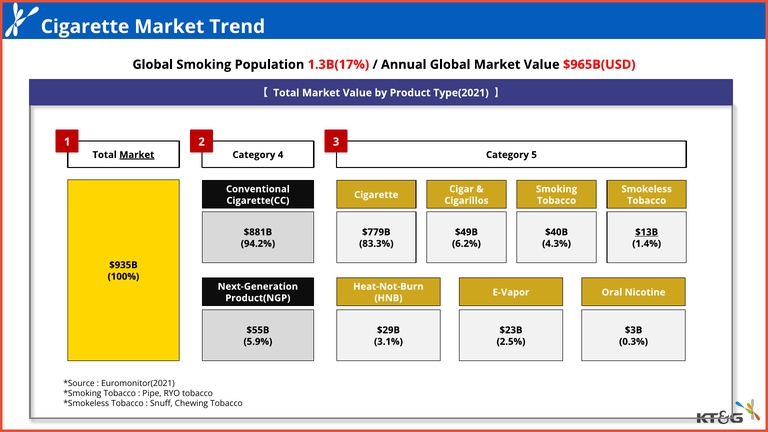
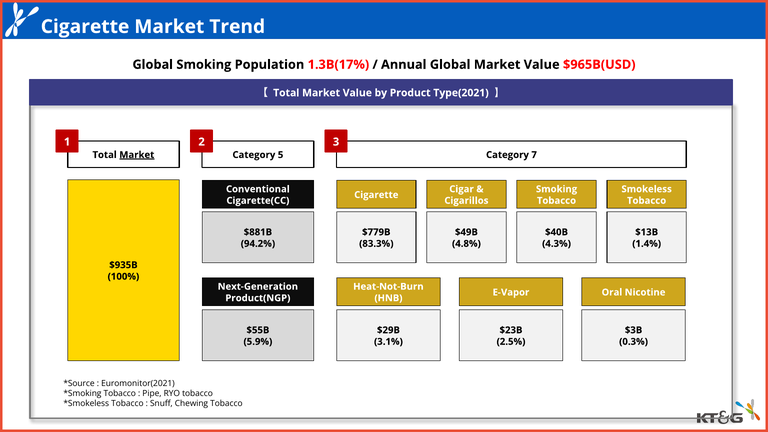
4: 4 -> 5
5: 5 -> 7
$13B underline: present -> none
6.2%: 6.2% -> 4.8%
